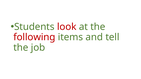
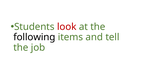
following colour: red -> black
